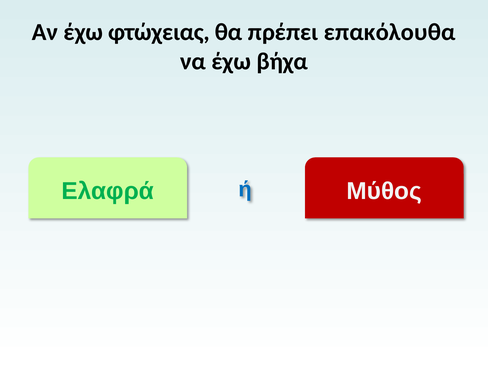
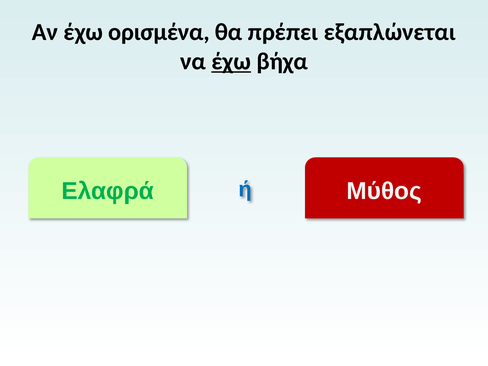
φτώχειας: φτώχειας -> ορισμένα
επακόλουθα: επακόλουθα -> εξαπλώνεται
έχω at (231, 61) underline: none -> present
